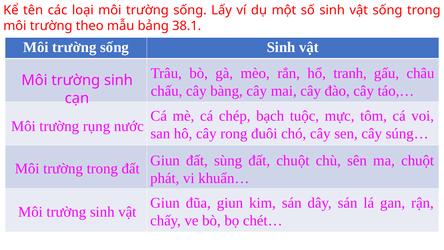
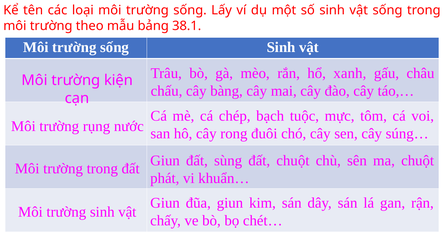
tranh: tranh -> xanh
sinh at (119, 80): sinh -> kiện
